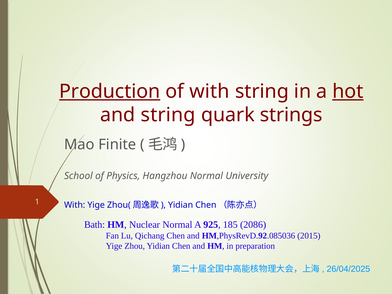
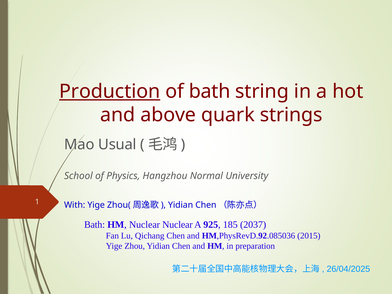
of with: with -> bath
hot underline: present -> none
and string: string -> above
Finite: Finite -> Usual
Nuclear Normal: Normal -> Nuclear
2086: 2086 -> 2037
